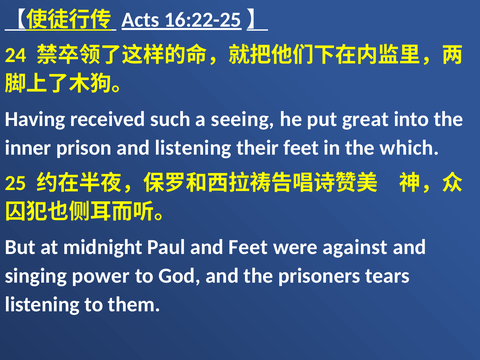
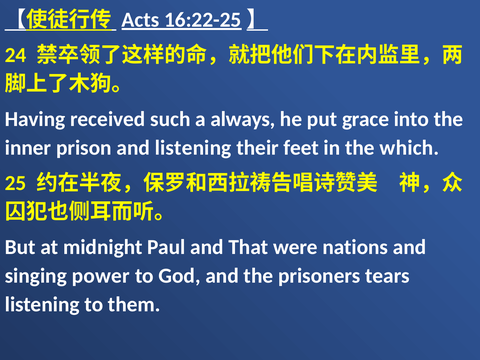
seeing: seeing -> always
great: great -> grace
and Feet: Feet -> That
against: against -> nations
